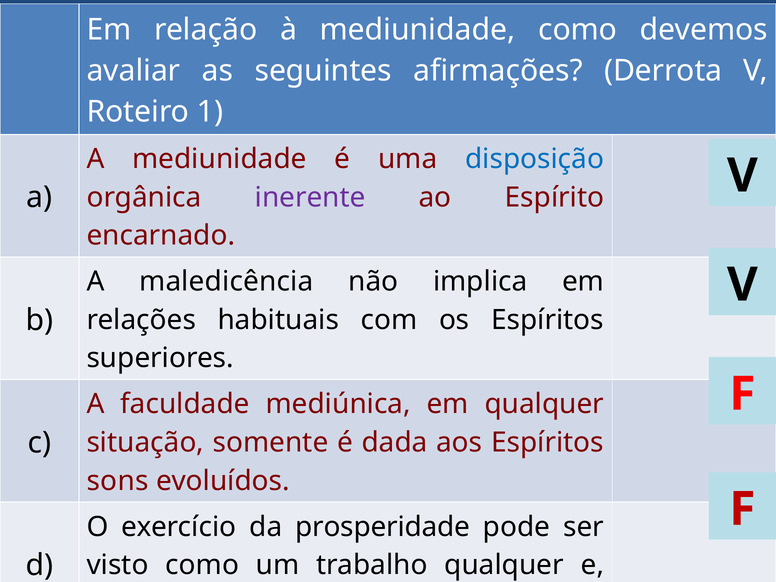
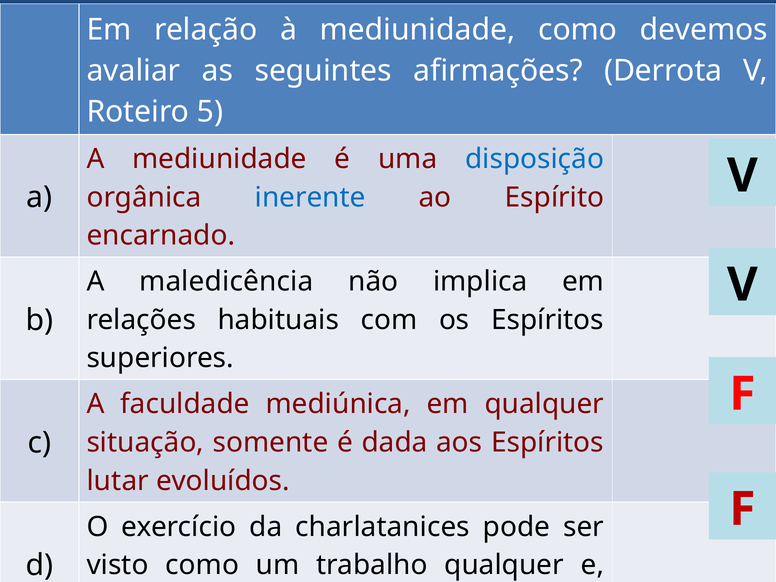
1: 1 -> 5
inerente colour: purple -> blue
sons: sons -> lutar
prosperidade: prosperidade -> charlatanices
